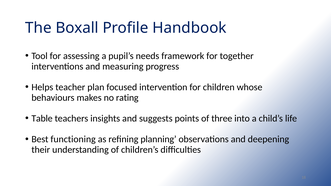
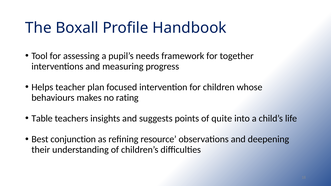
three: three -> quite
functioning: functioning -> conjunction
planning: planning -> resource
